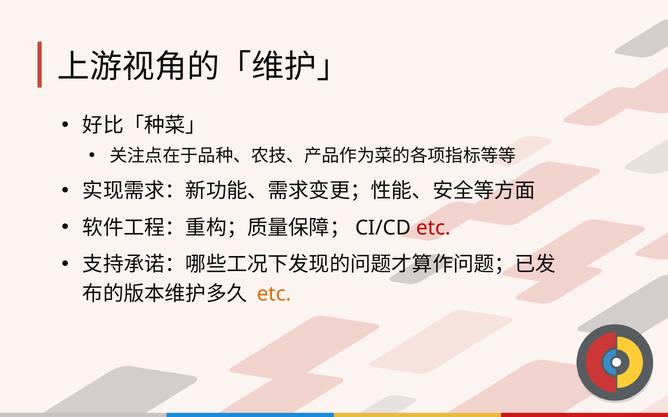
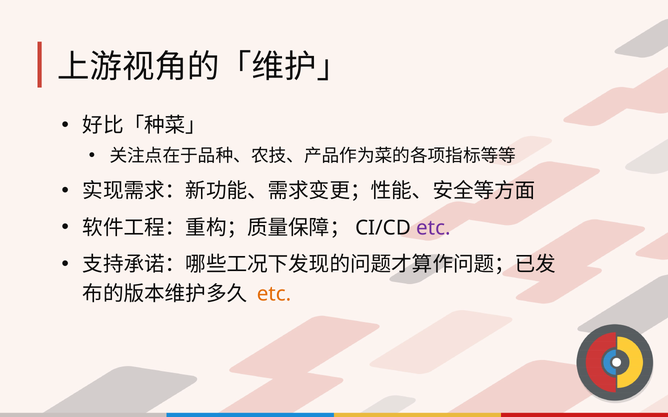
etc at (433, 228) colour: red -> purple
